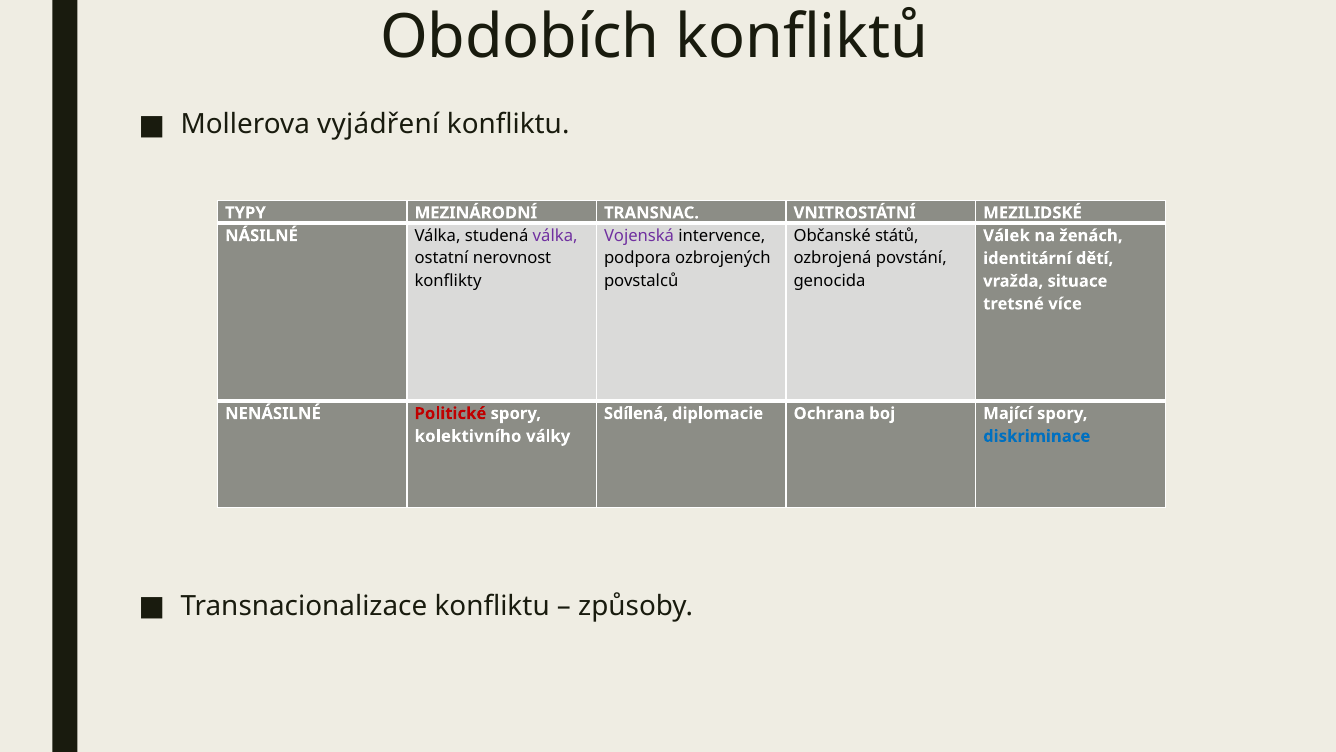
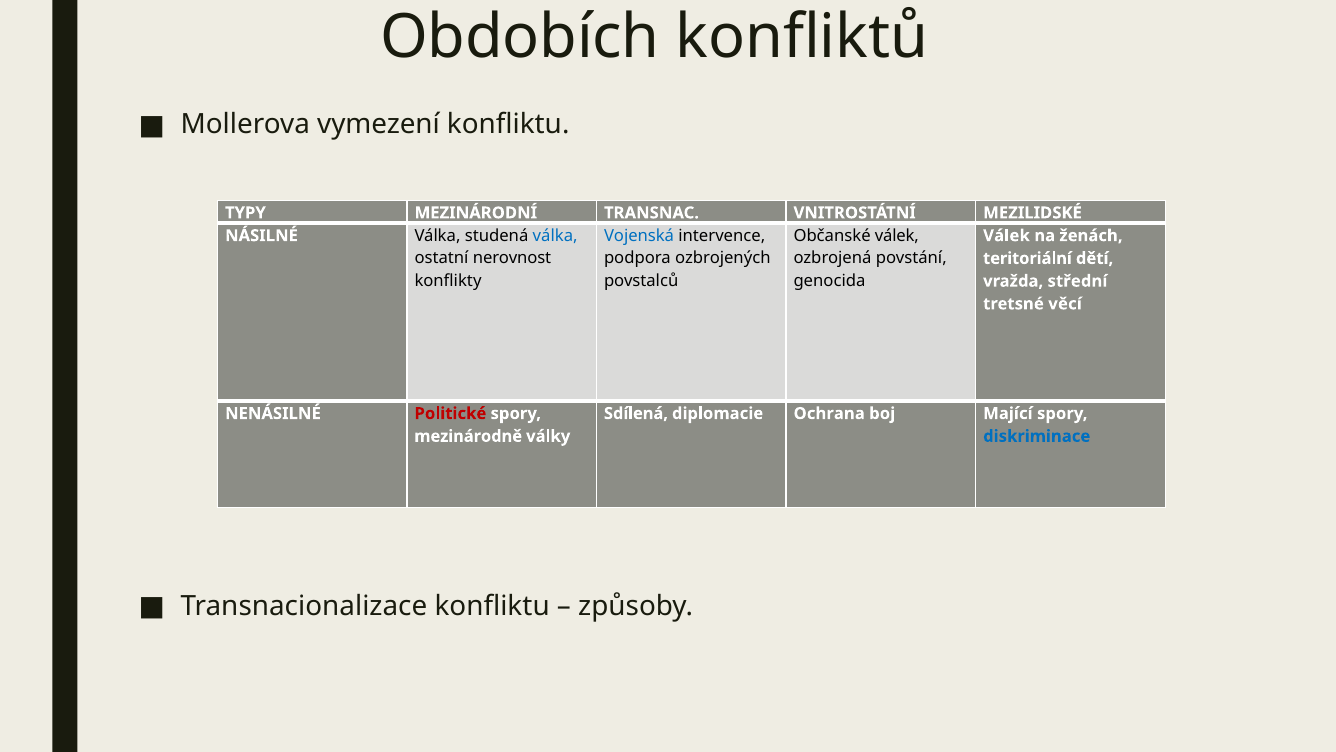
vyjádření: vyjádření -> vymezení
Vojenská colour: purple -> blue
Občanské států: států -> válek
válka at (555, 236) colour: purple -> blue
identitární: identitární -> teritoriální
situace: situace -> střední
více: více -> věcí
kolektivního: kolektivního -> mezinárodně
